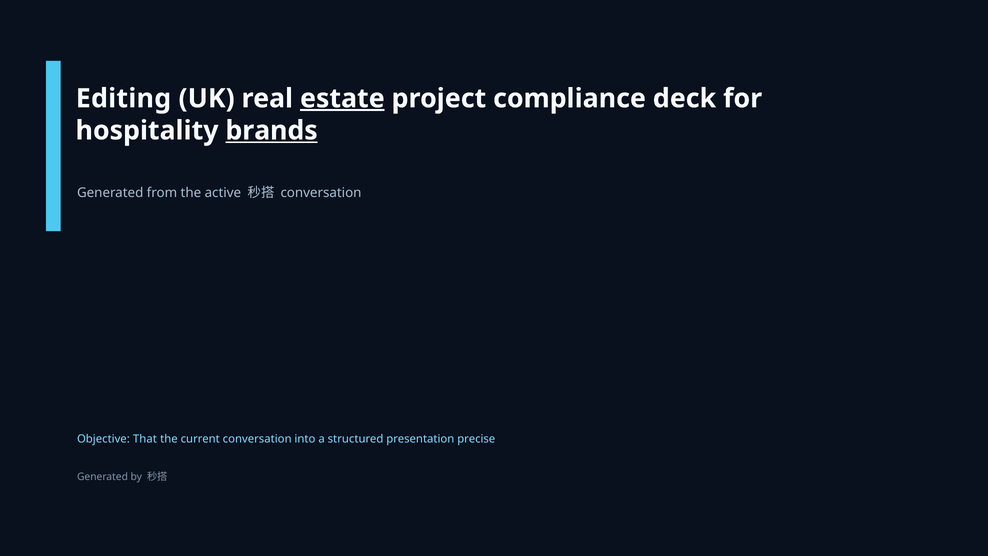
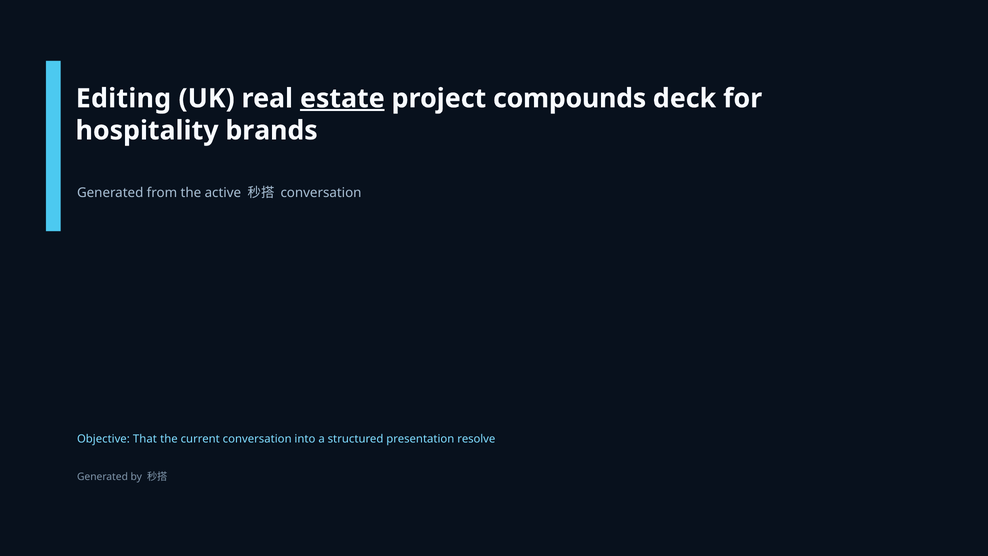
compliance: compliance -> compounds
brands underline: present -> none
precise: precise -> resolve
